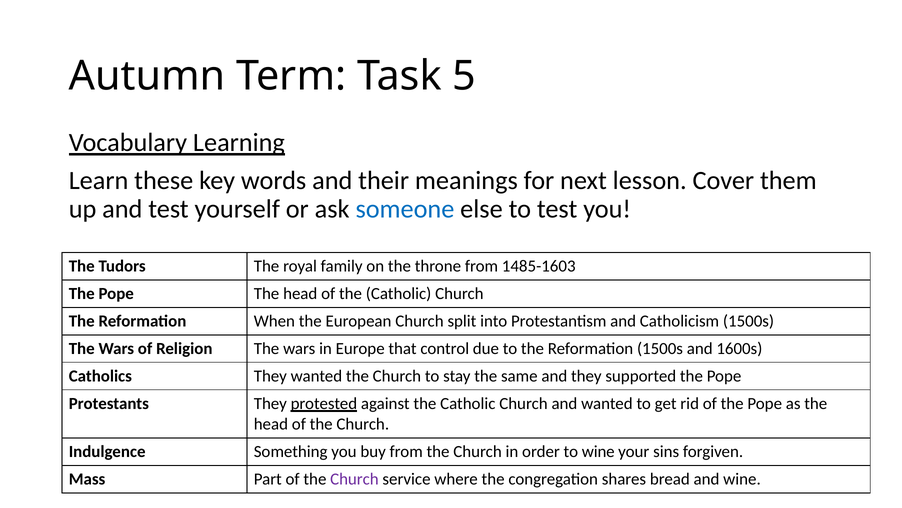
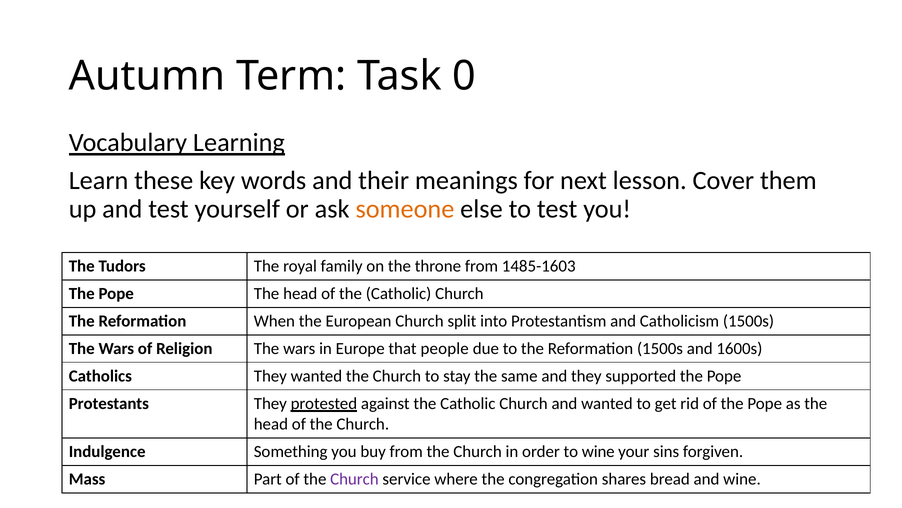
5: 5 -> 0
someone colour: blue -> orange
control: control -> people
